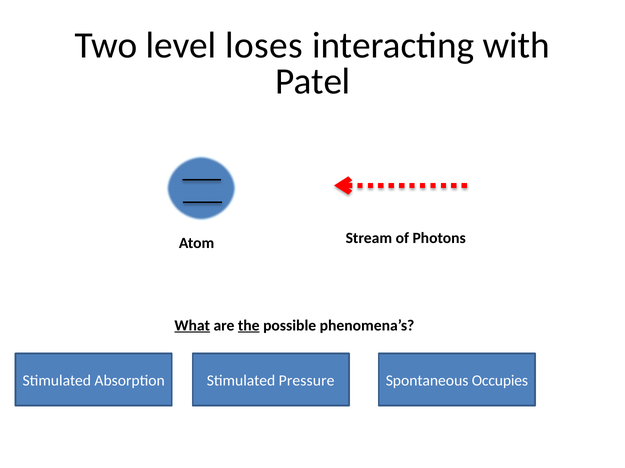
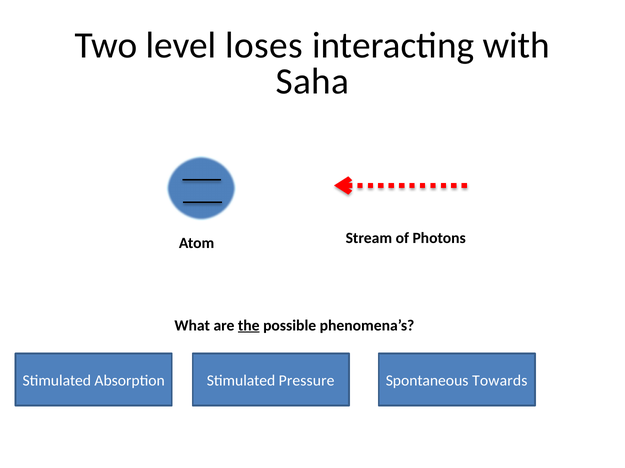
Patel: Patel -> Saha
What underline: present -> none
Occupies: Occupies -> Towards
